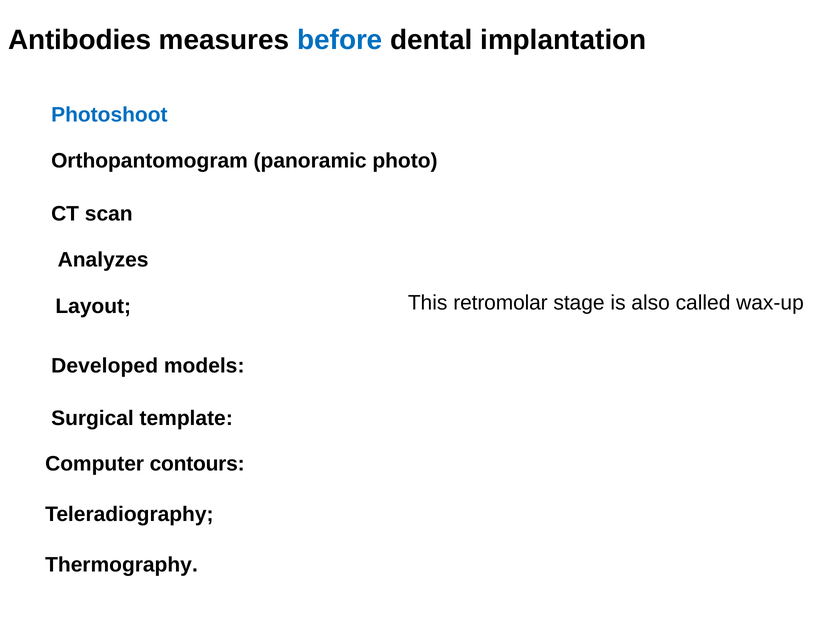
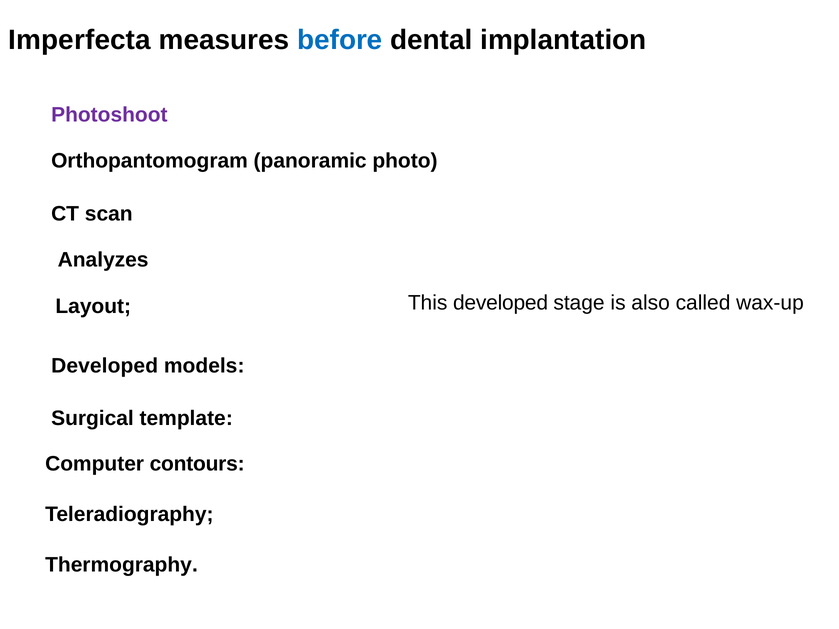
Antibodies: Antibodies -> Imperfecta
Photoshoot colour: blue -> purple
This retromolar: retromolar -> developed
